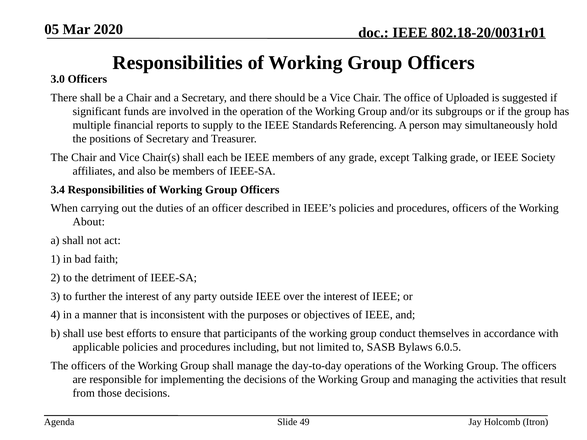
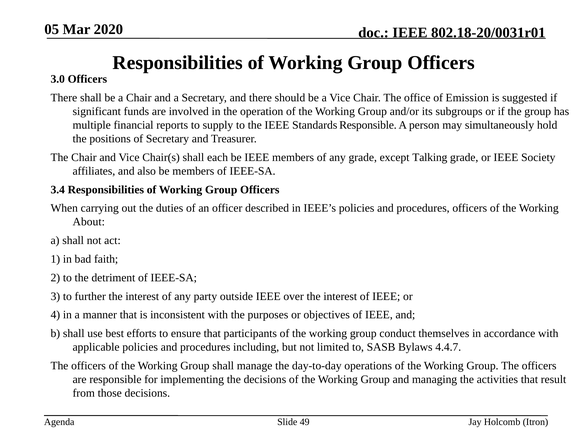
Uploaded: Uploaded -> Emission
Standards Referencing: Referencing -> Responsible
6.0.5: 6.0.5 -> 4.4.7
